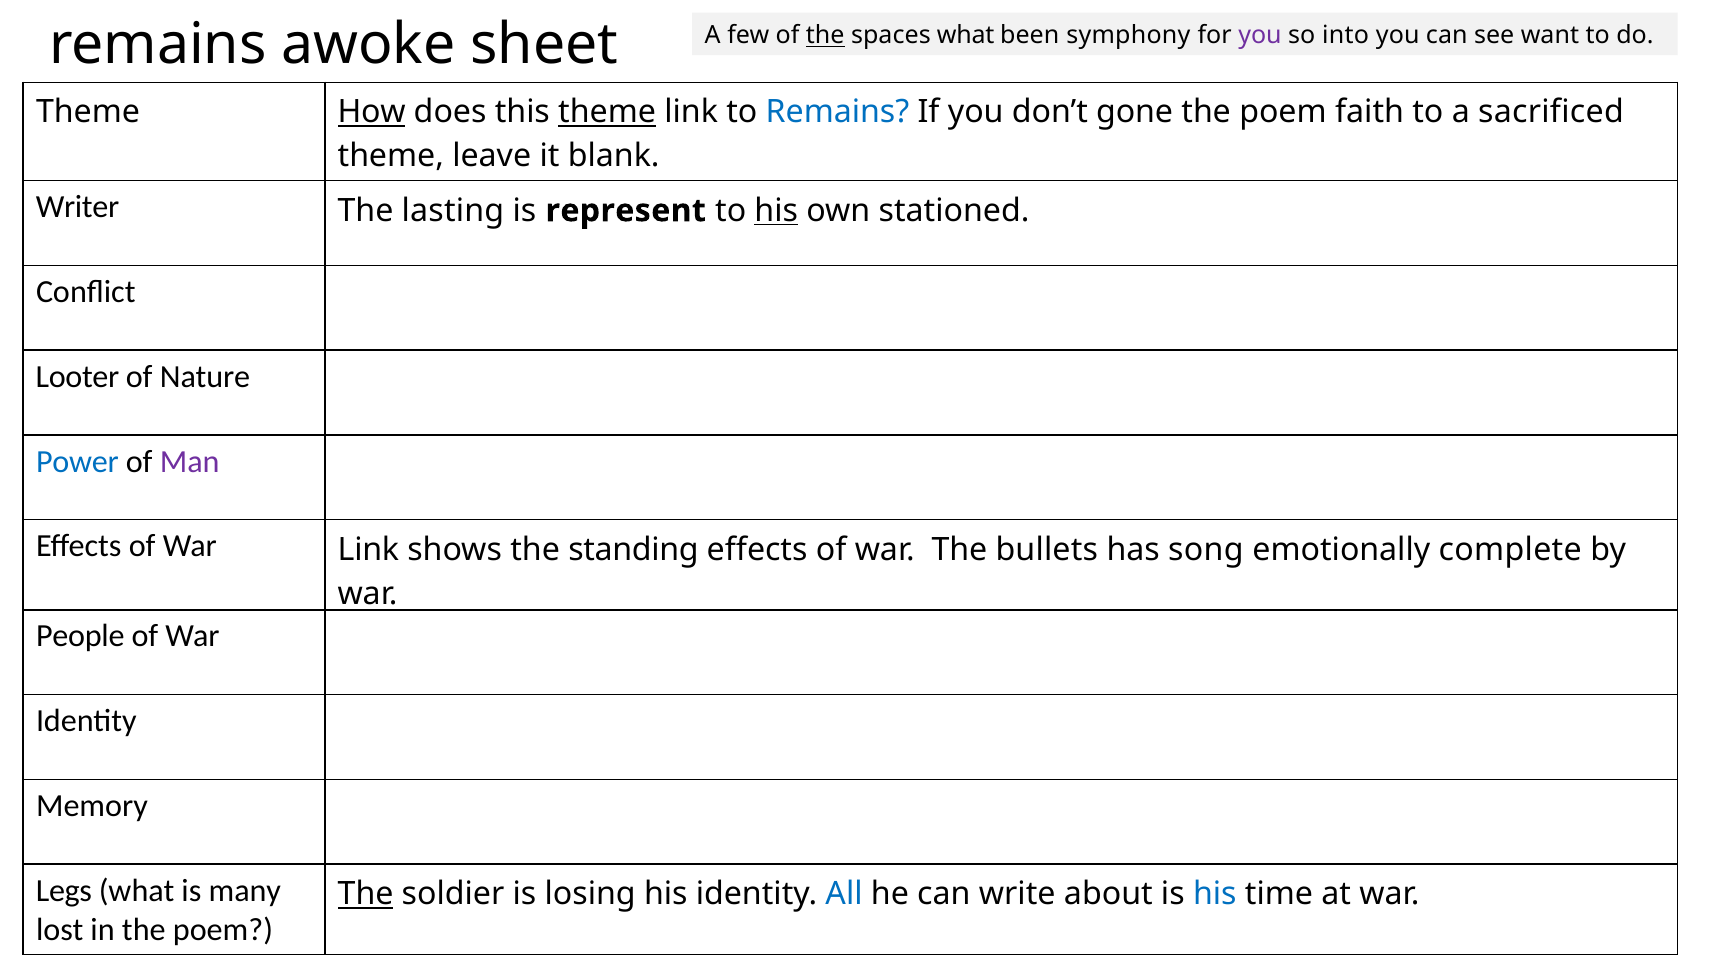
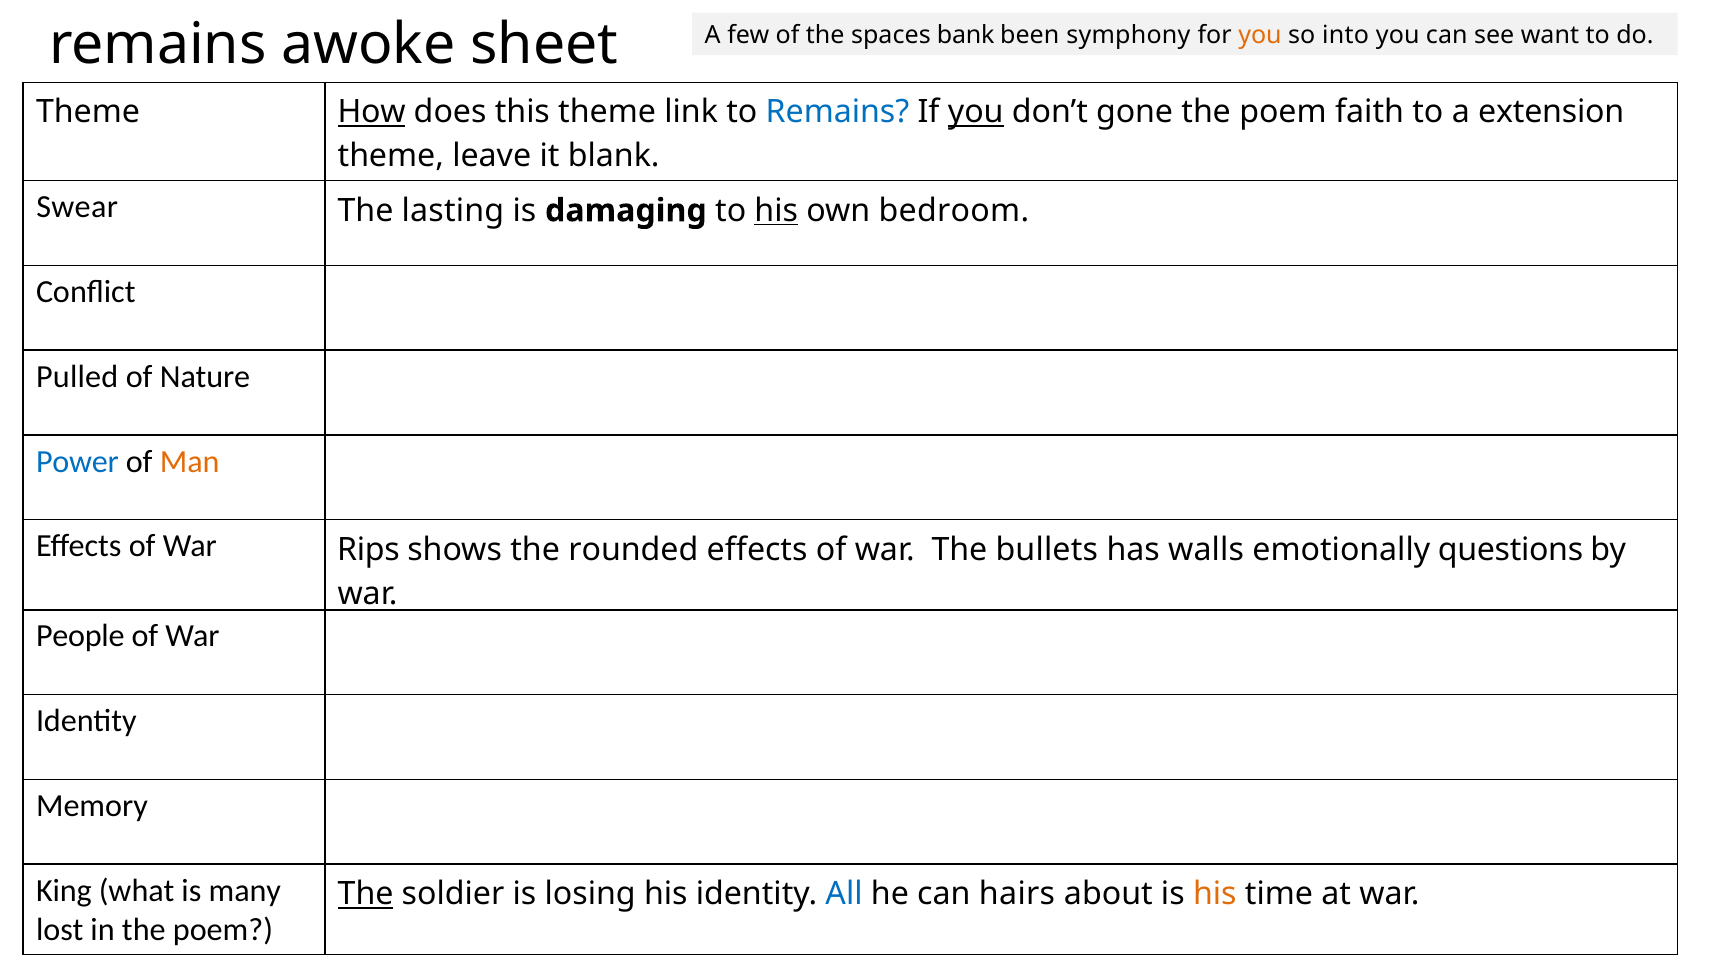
the at (825, 36) underline: present -> none
spaces what: what -> bank
you at (1260, 36) colour: purple -> orange
theme at (607, 112) underline: present -> none
you at (976, 112) underline: none -> present
sacrificed: sacrificed -> extension
Writer: Writer -> Swear
represent: represent -> damaging
stationed: stationed -> bedroom
Looter: Looter -> Pulled
Man colour: purple -> orange
War Link: Link -> Rips
standing: standing -> rounded
song: song -> walls
complete: complete -> questions
Legs: Legs -> King
write: write -> hairs
his at (1215, 894) colour: blue -> orange
